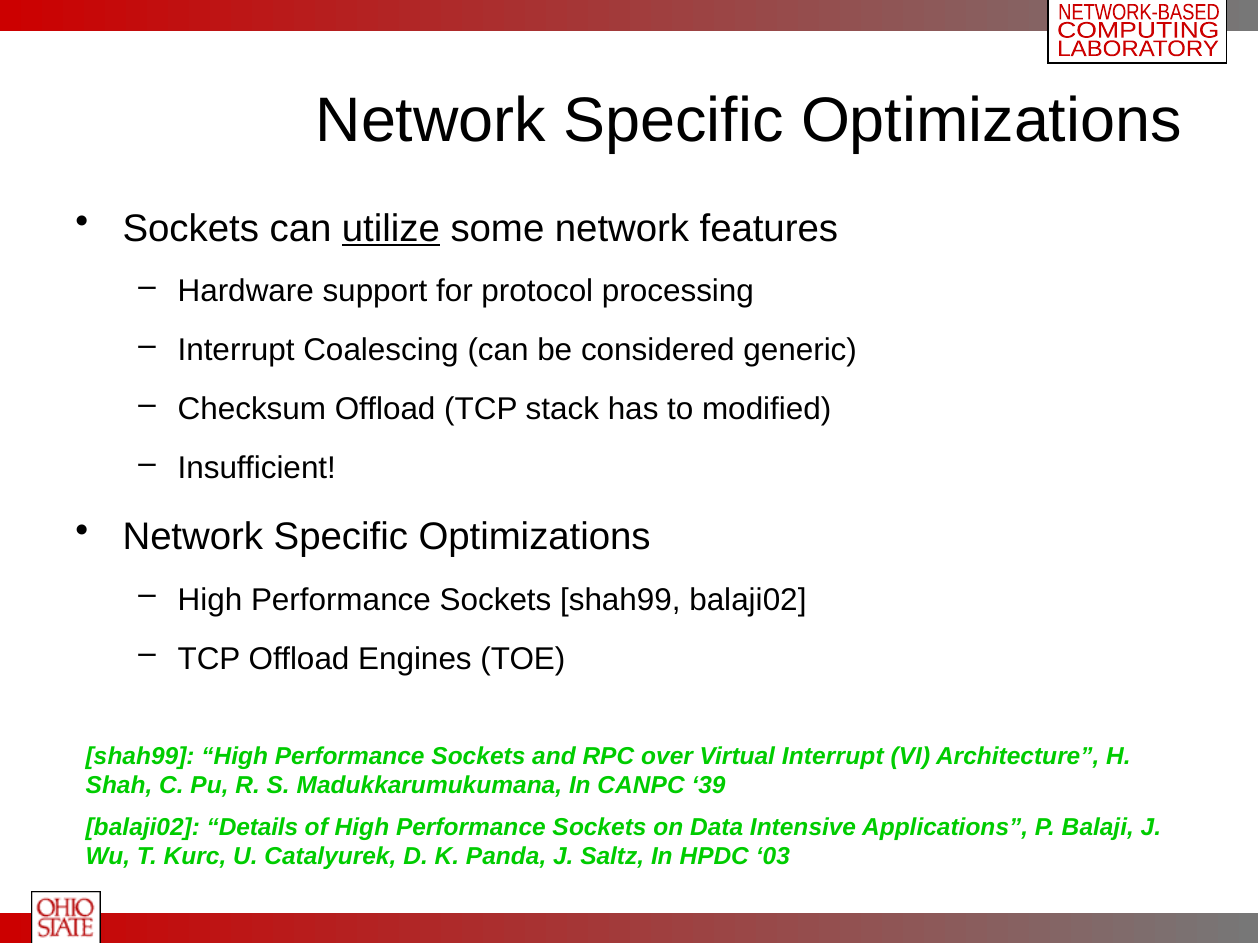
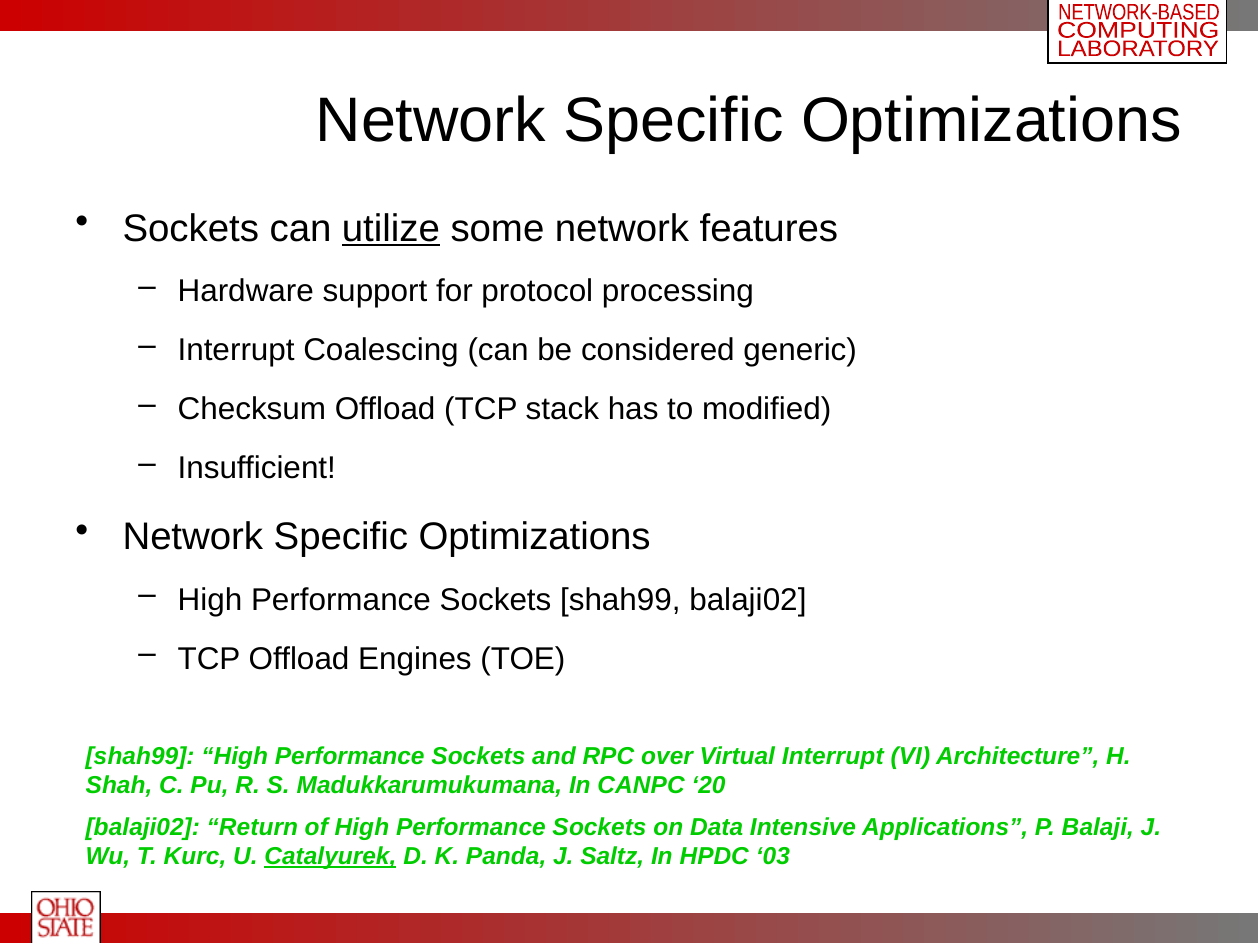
39: 39 -> 20
Details: Details -> Return
Catalyurek underline: none -> present
